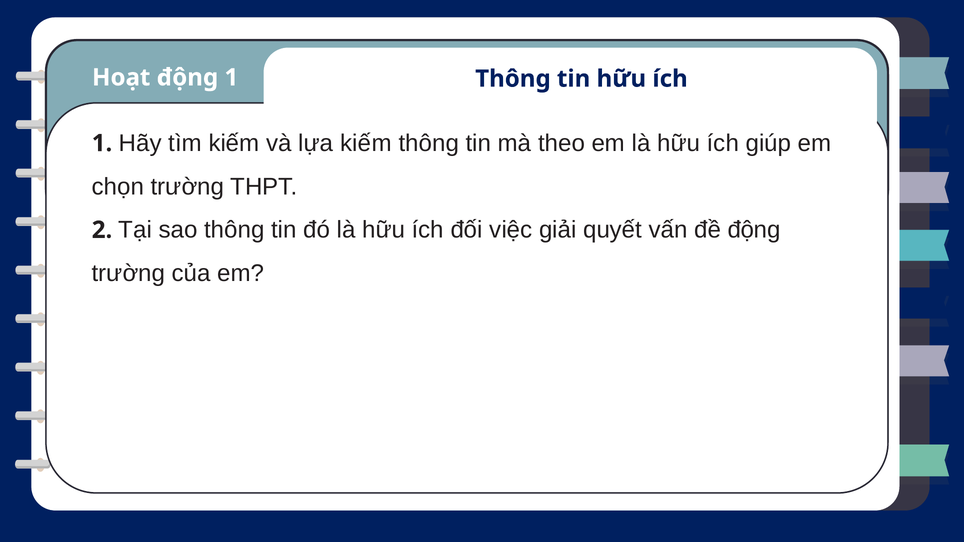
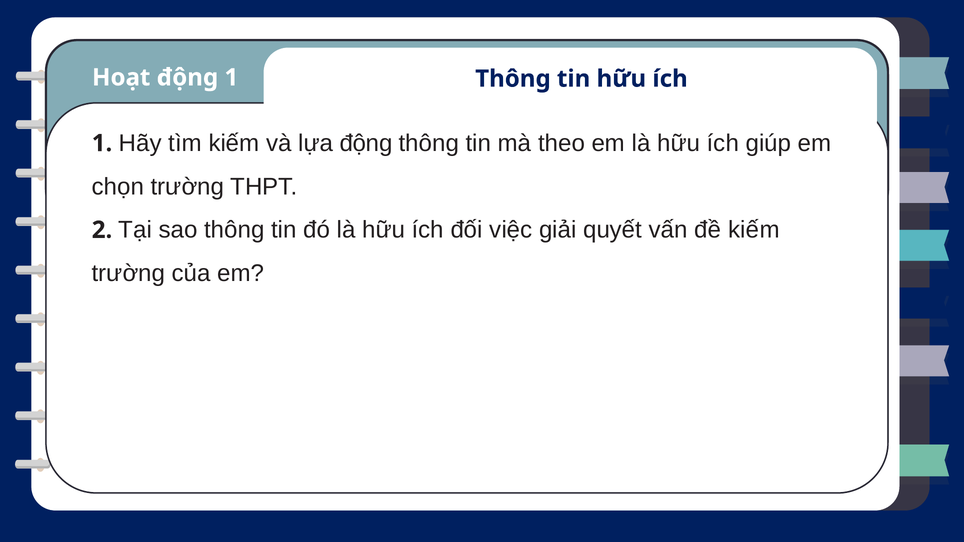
lựa kiếm: kiếm -> động
đề động: động -> kiếm
